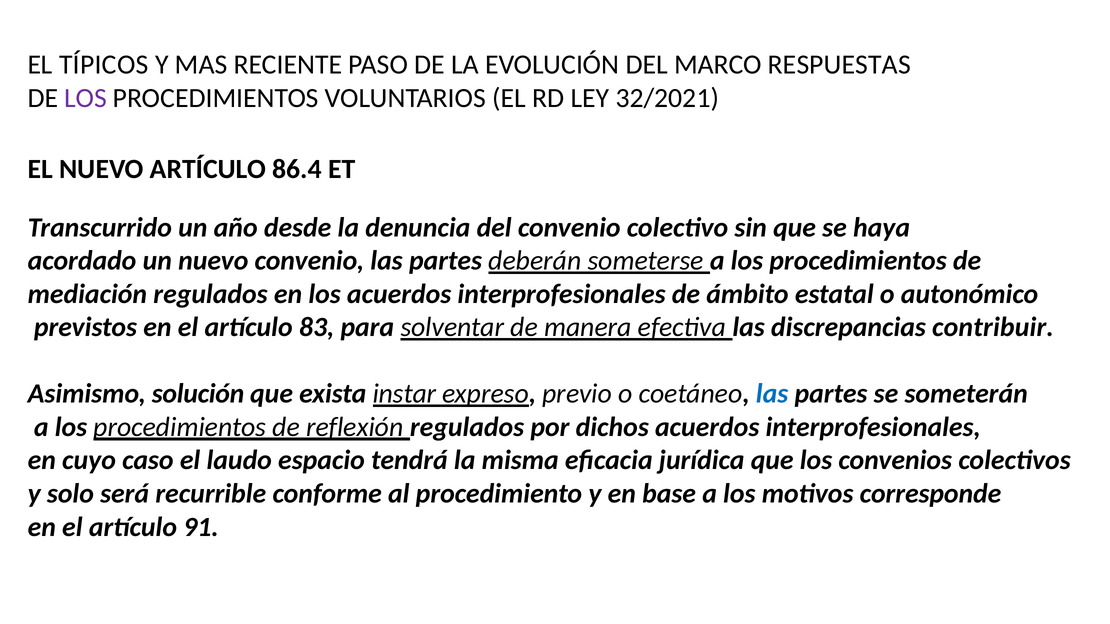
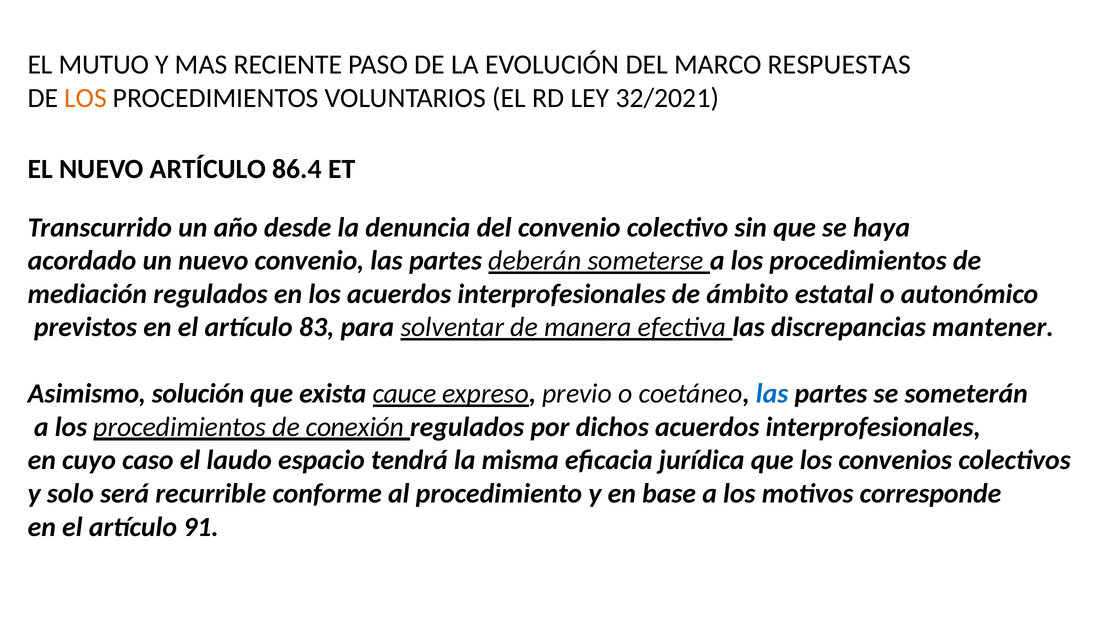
TÍPICOS: TÍPICOS -> MUTUO
LOS at (86, 98) colour: purple -> orange
contribuir: contribuir -> mantener
instar: instar -> cauce
reflexión: reflexión -> conexión
